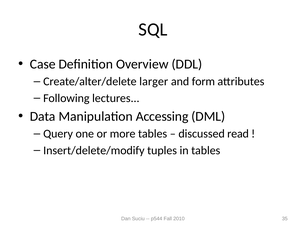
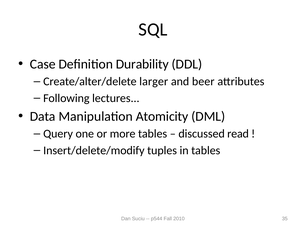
Overview: Overview -> Durability
form: form -> beer
Accessing: Accessing -> Atomicity
